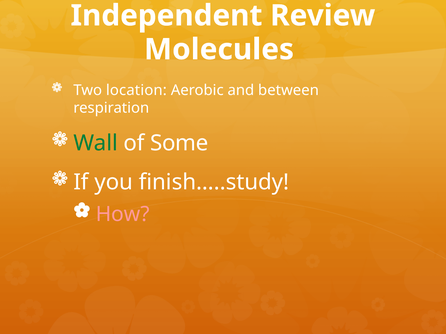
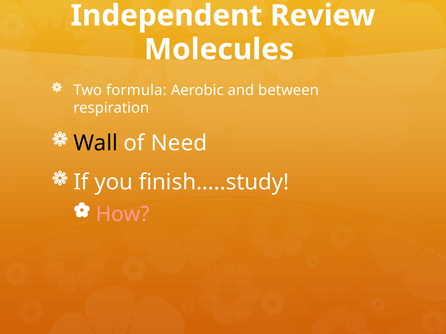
location: location -> formula
Wall colour: green -> black
Some: Some -> Need
